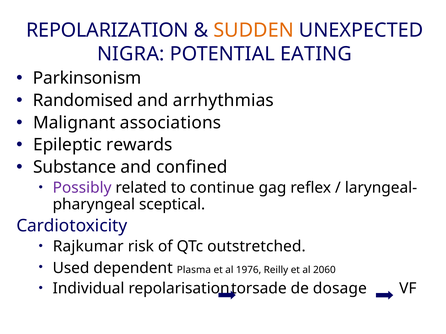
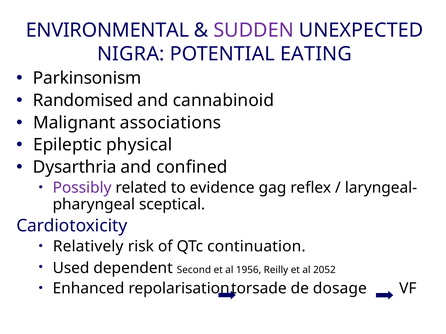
REPOLARIZATION: REPOLARIZATION -> ENVIRONMENTAL
SUDDEN colour: orange -> purple
arrhythmias: arrhythmias -> cannabinoid
rewards: rewards -> physical
Substance: Substance -> Dysarthria
continue: continue -> evidence
Rajkumar: Rajkumar -> Relatively
outstretched: outstretched -> continuation
Plasma: Plasma -> Second
1976: 1976 -> 1956
2060: 2060 -> 2052
Individual: Individual -> Enhanced
